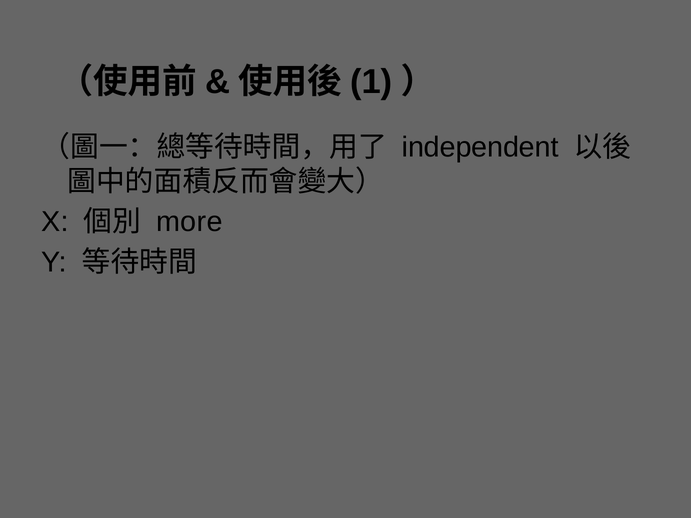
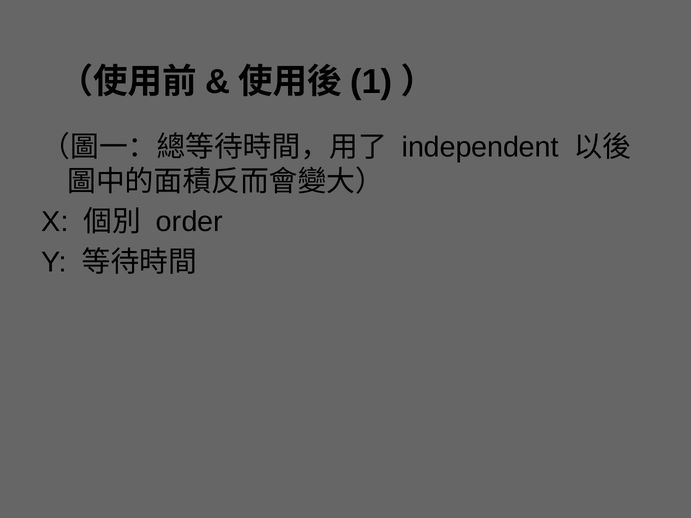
more: more -> order
